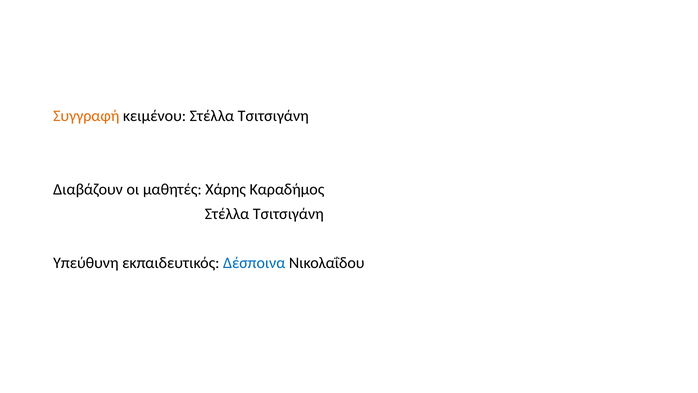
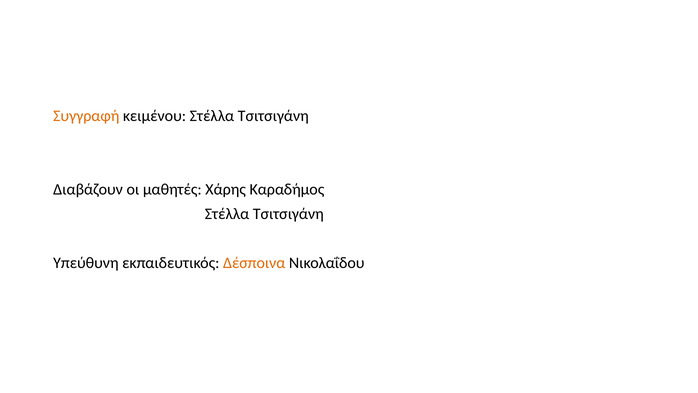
Δέσποινα colour: blue -> orange
